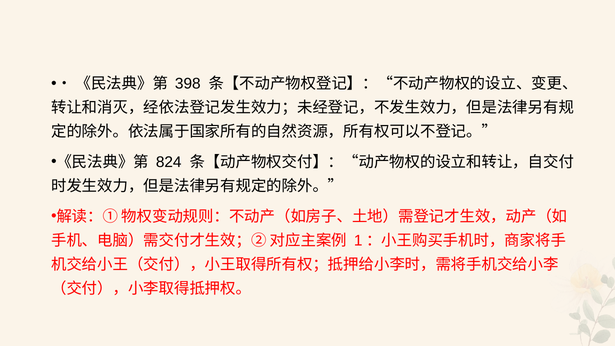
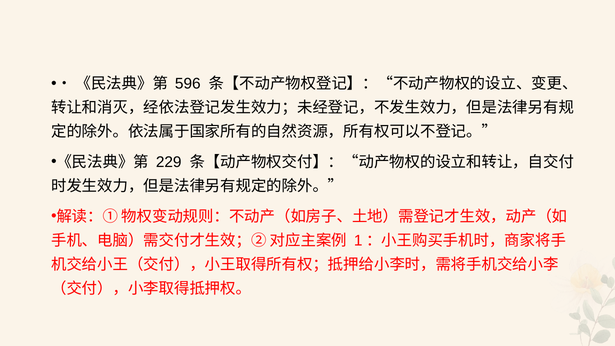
398: 398 -> 596
824: 824 -> 229
